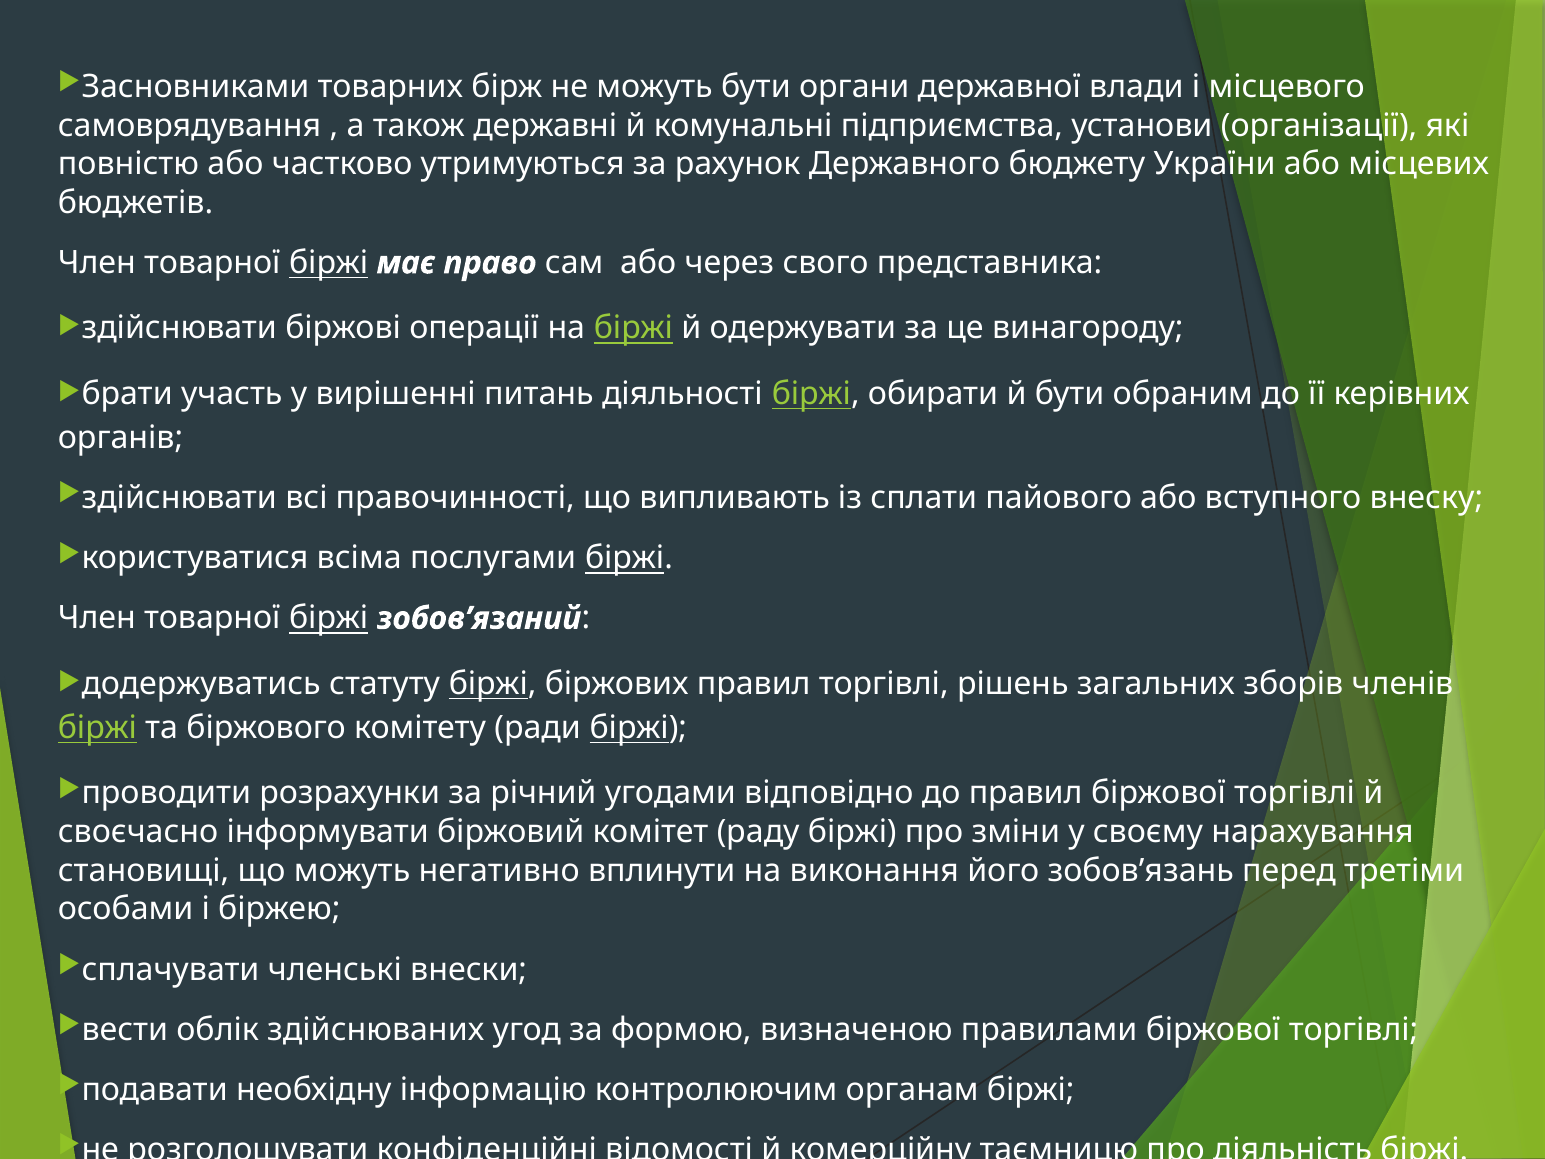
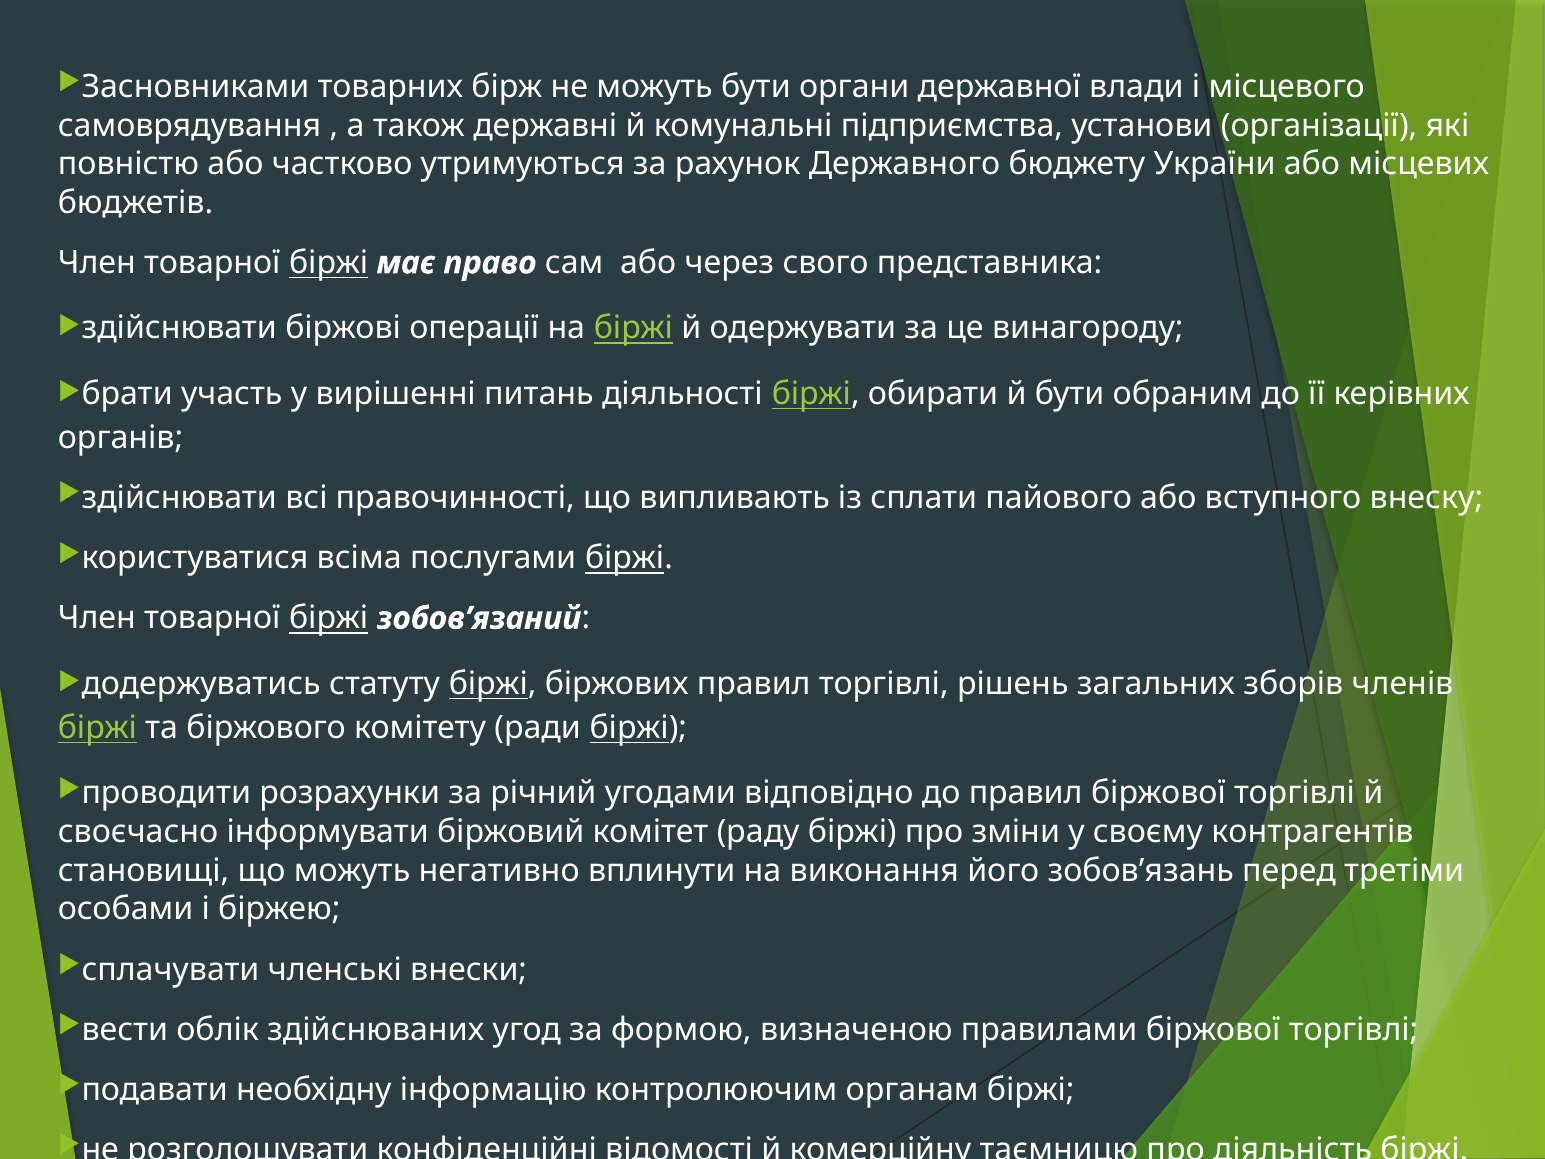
нарахування: нарахування -> контрагентів
